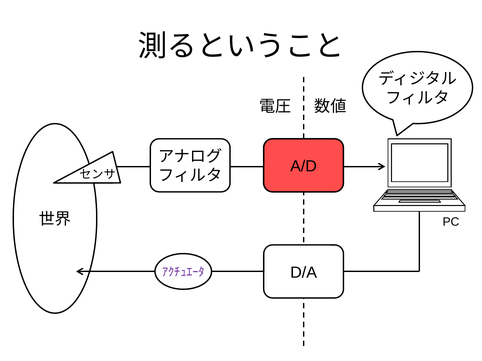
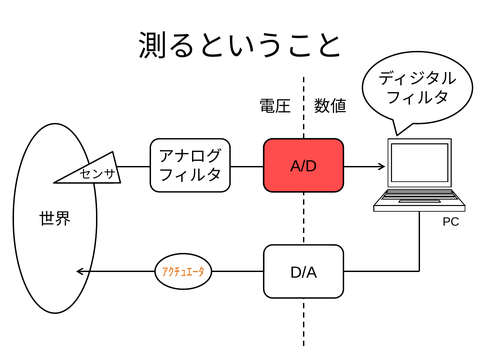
ｱｸﾁｭｴｰﾀ colour: purple -> orange
